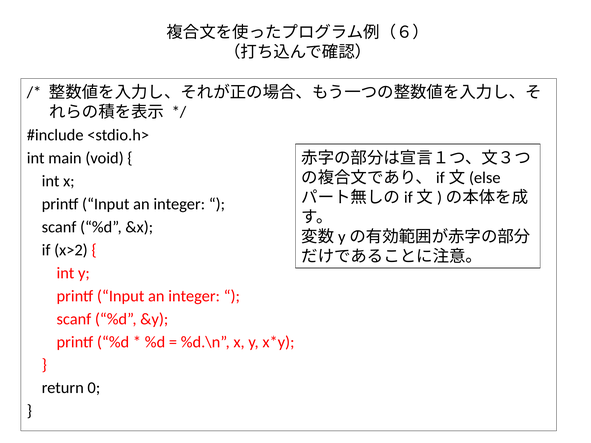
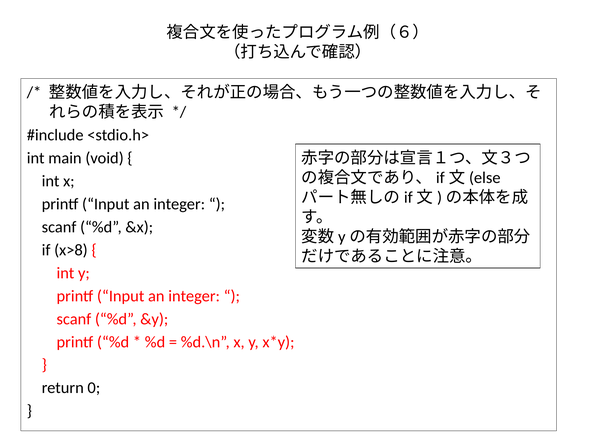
x>2: x>2 -> x>8
